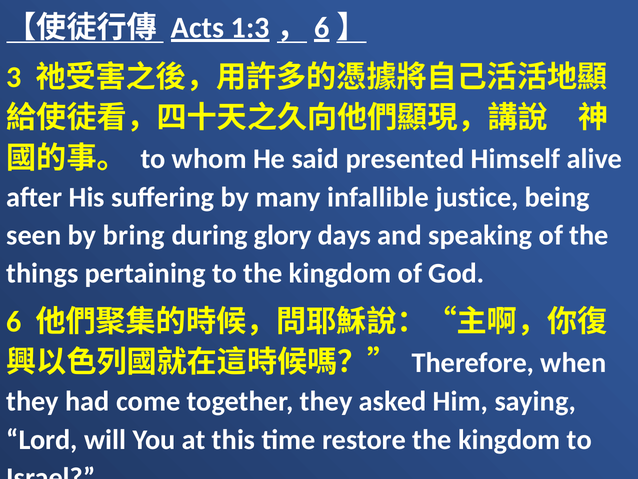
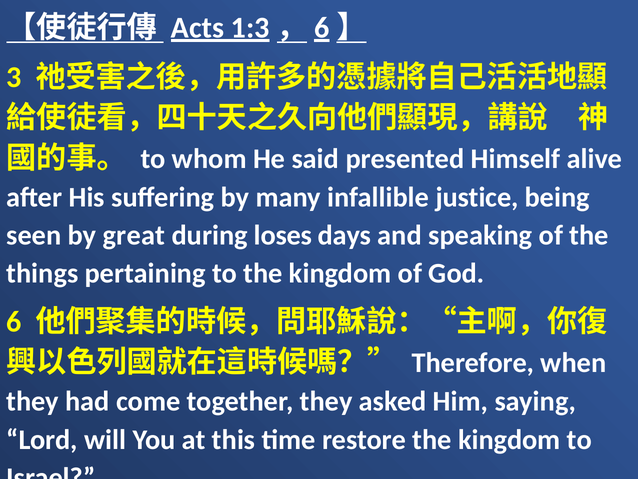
bring: bring -> great
glory: glory -> loses
